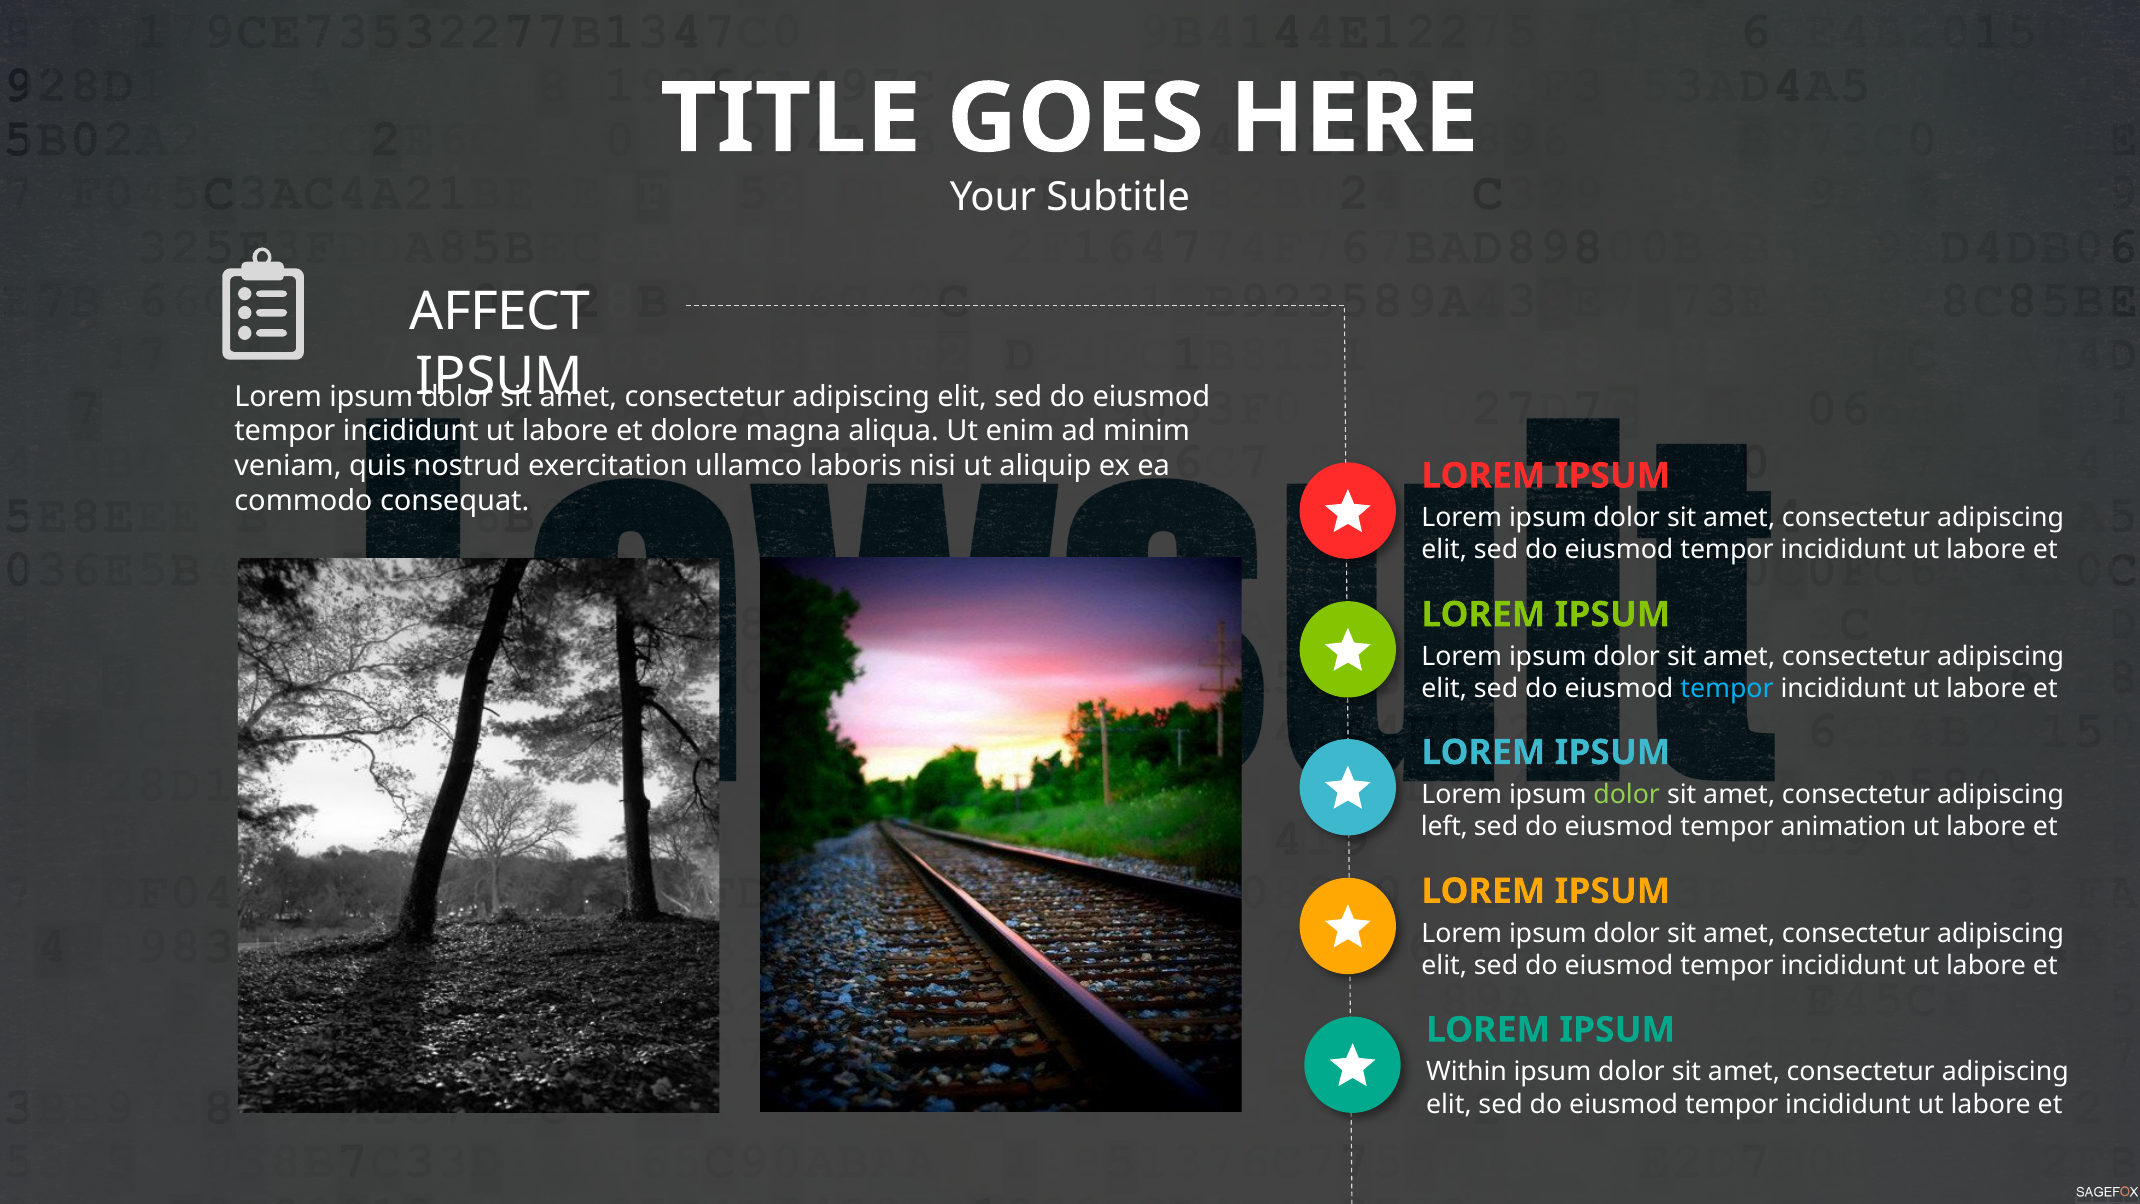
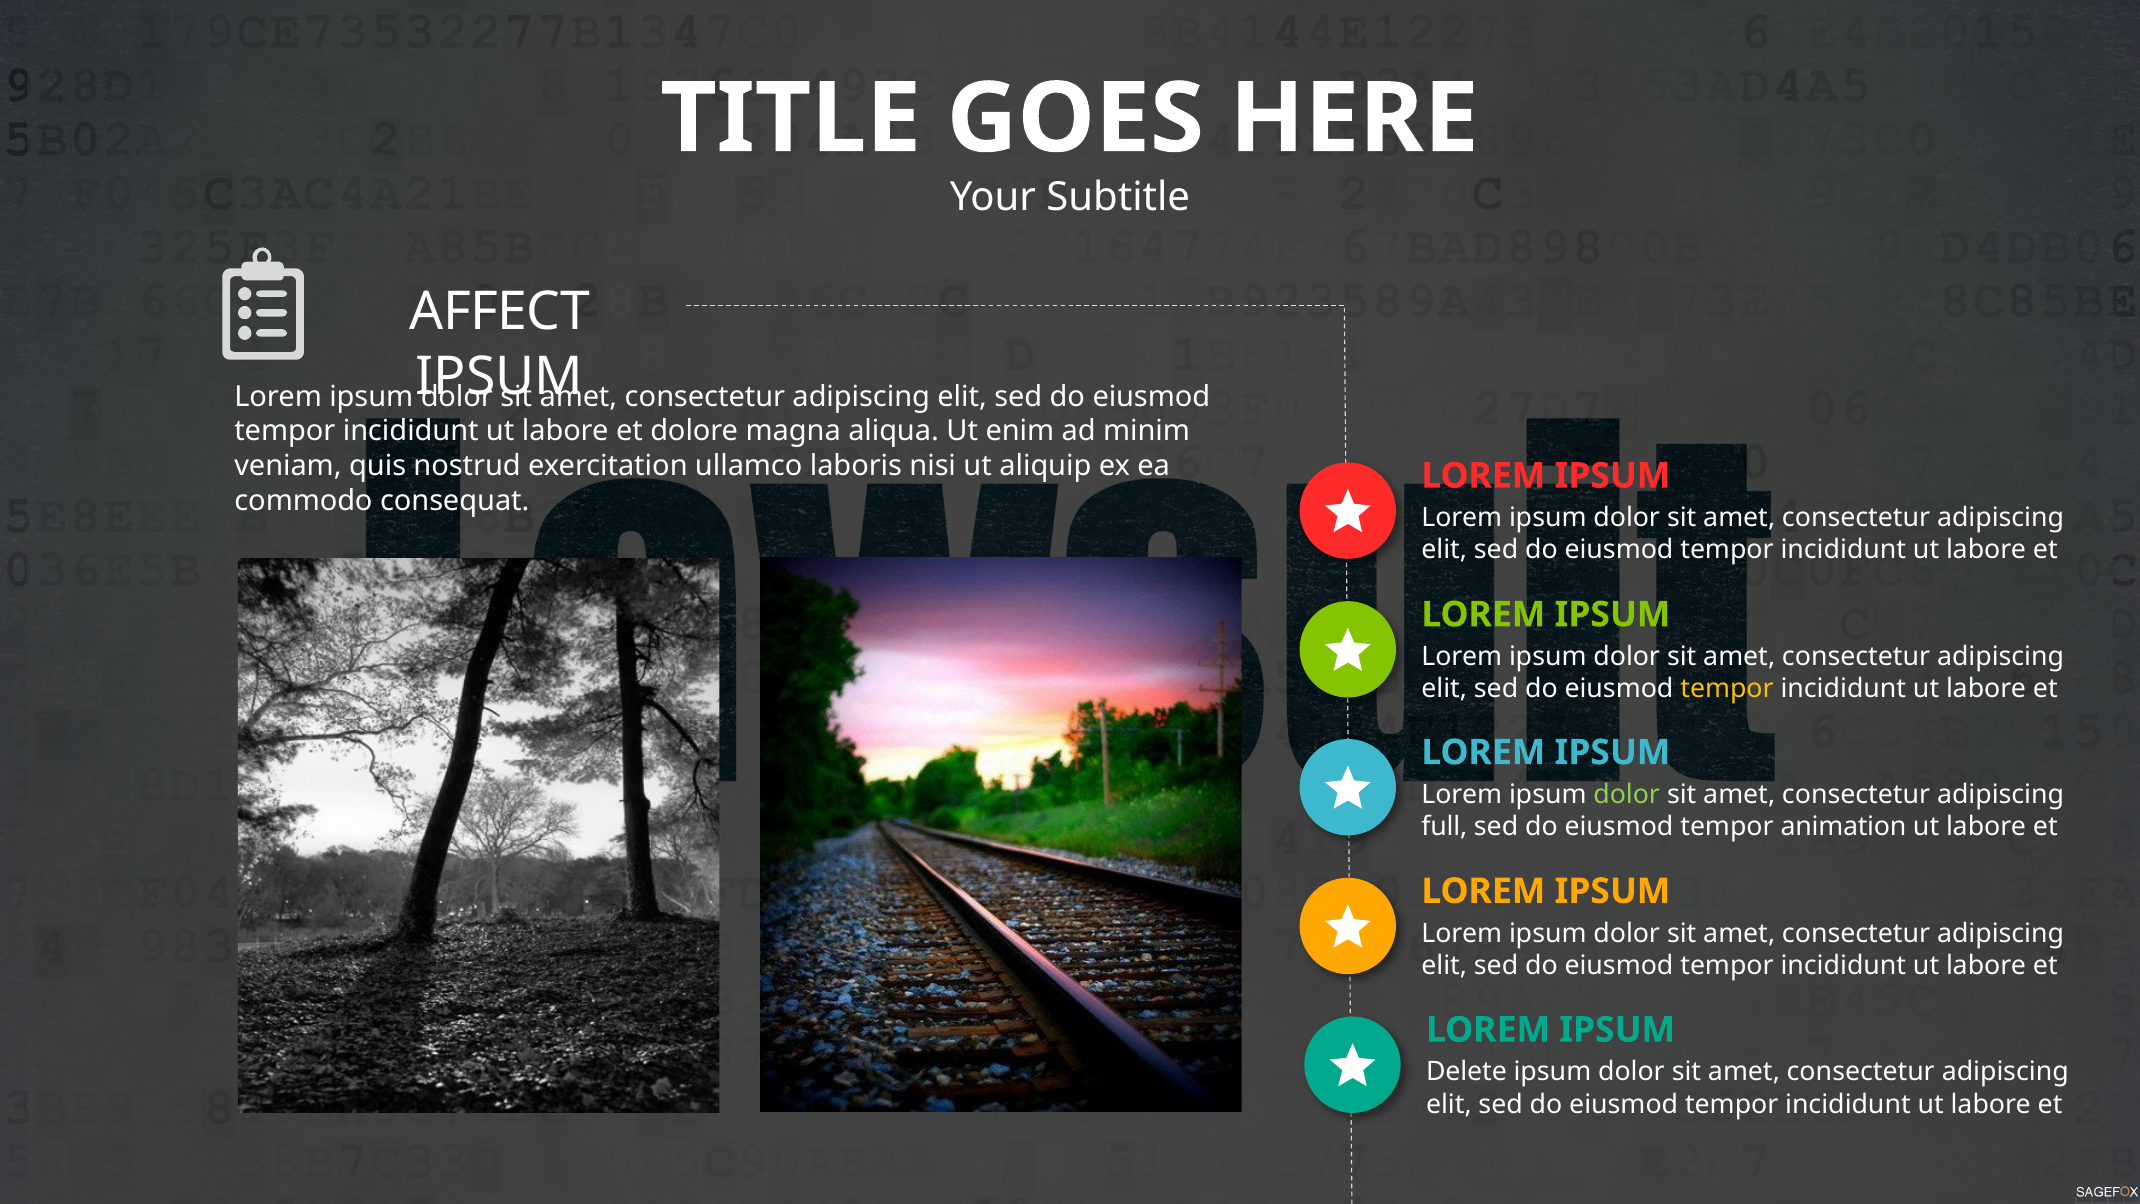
tempor at (1727, 689) colour: light blue -> yellow
left: left -> full
Within: Within -> Delete
